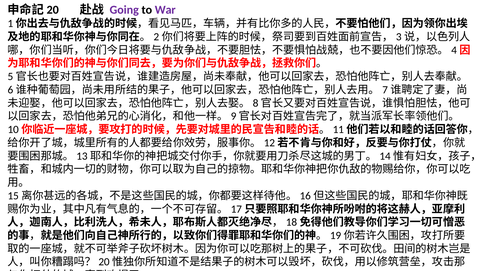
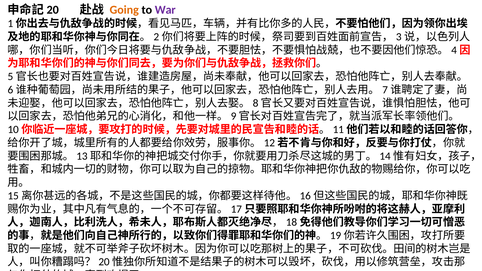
Going colour: purple -> orange
